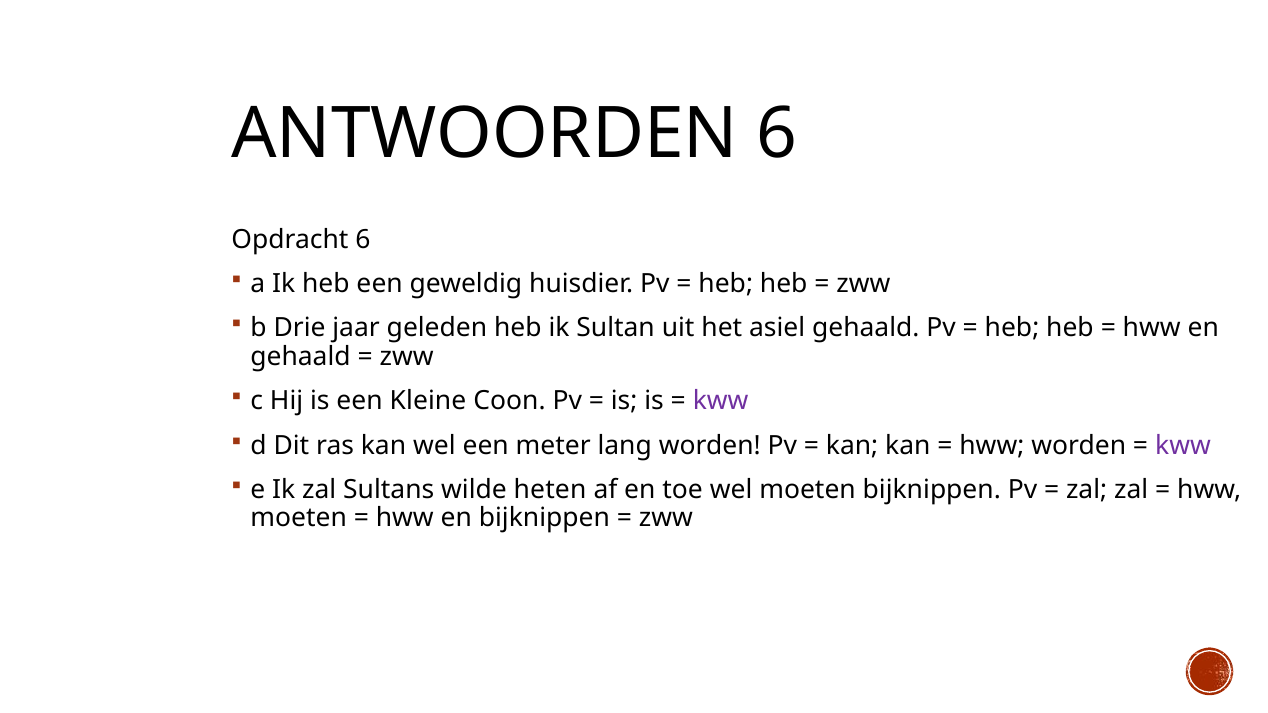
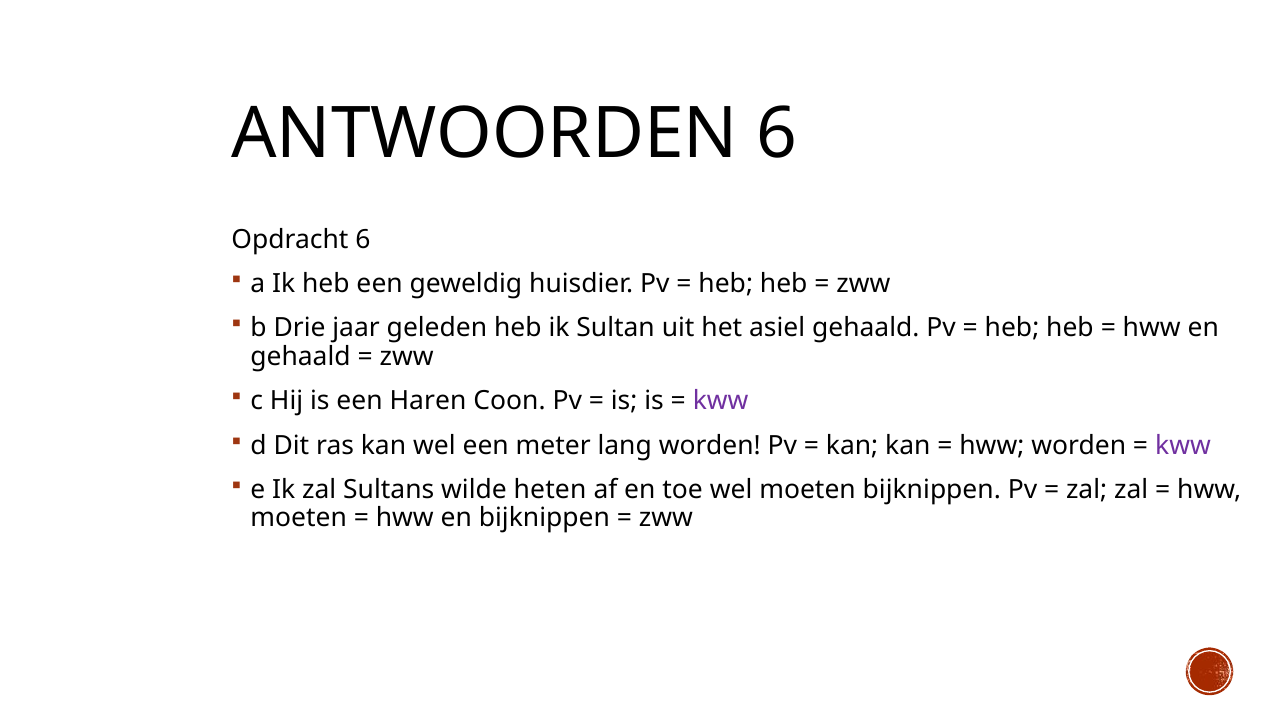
Kleine: Kleine -> Haren
